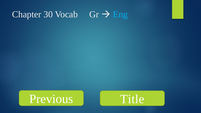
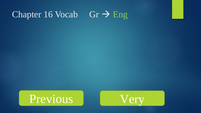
30: 30 -> 16
Eng colour: light blue -> light green
Title: Title -> Very
